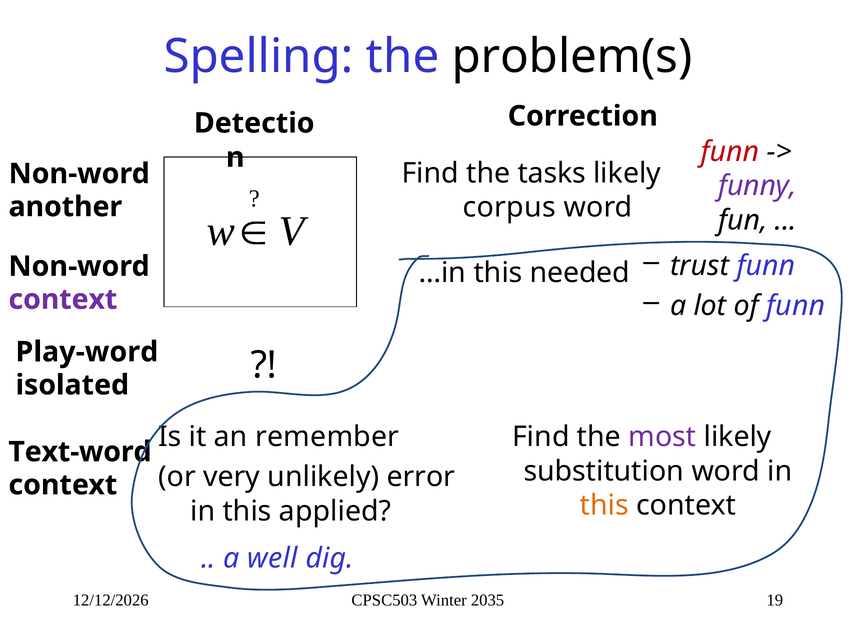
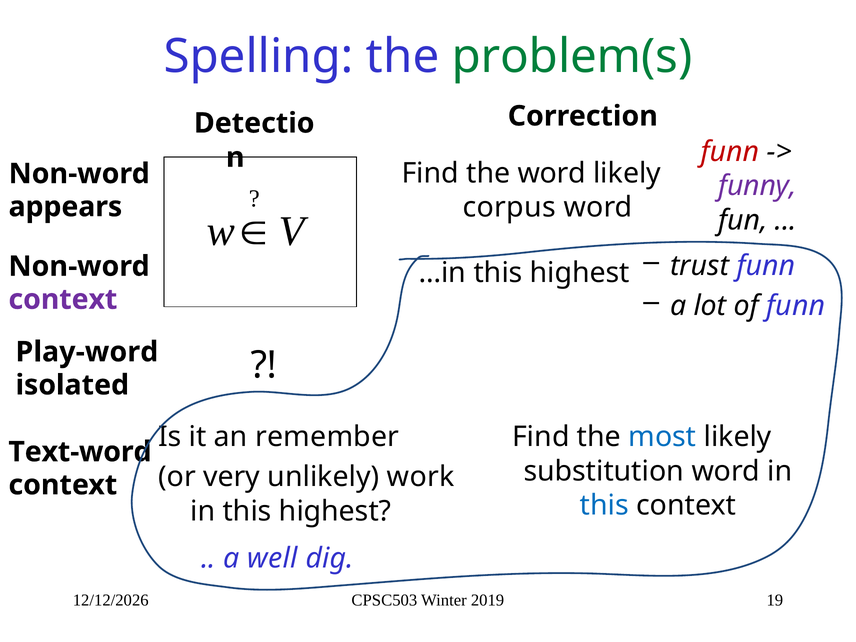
problem(s colour: black -> green
the tasks: tasks -> word
another: another -> appears
…in this needed: needed -> highest
most colour: purple -> blue
error: error -> work
this at (604, 506) colour: orange -> blue
in this applied: applied -> highest
2035: 2035 -> 2019
